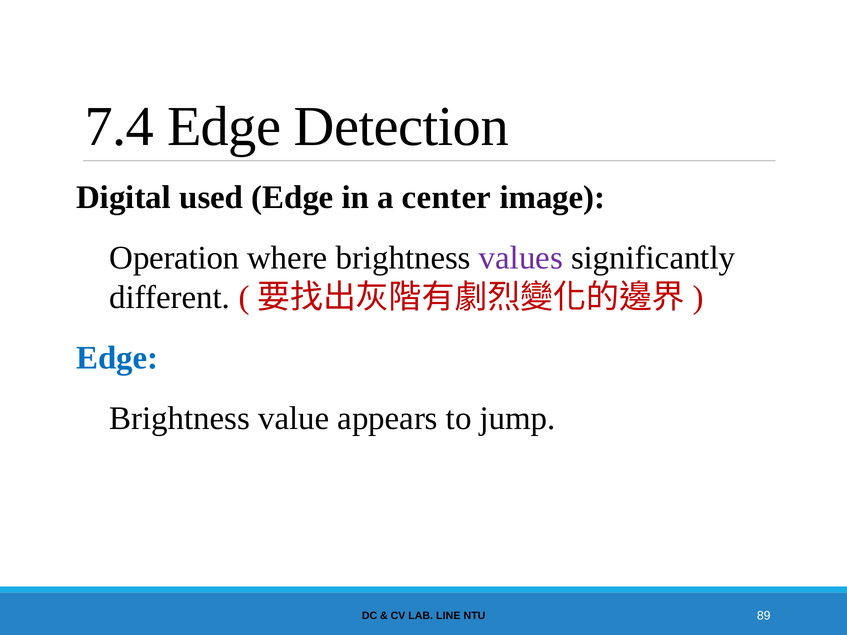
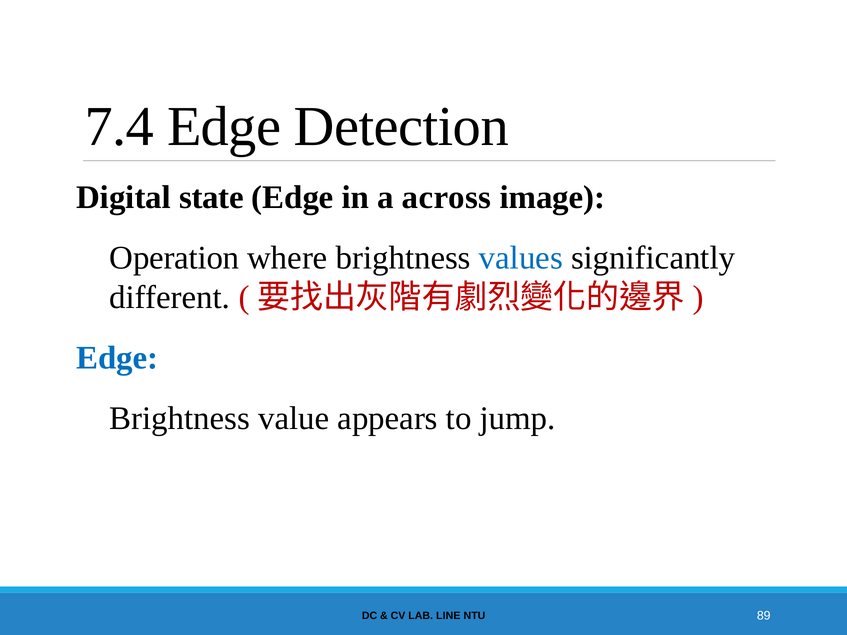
used: used -> state
center: center -> across
values colour: purple -> blue
